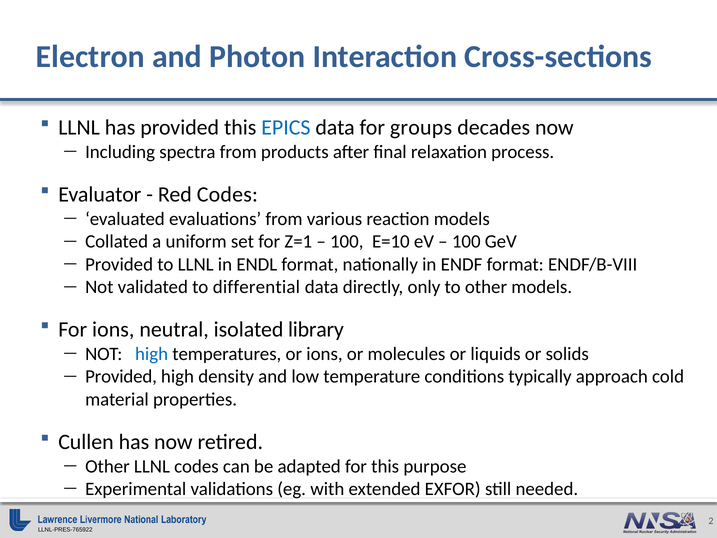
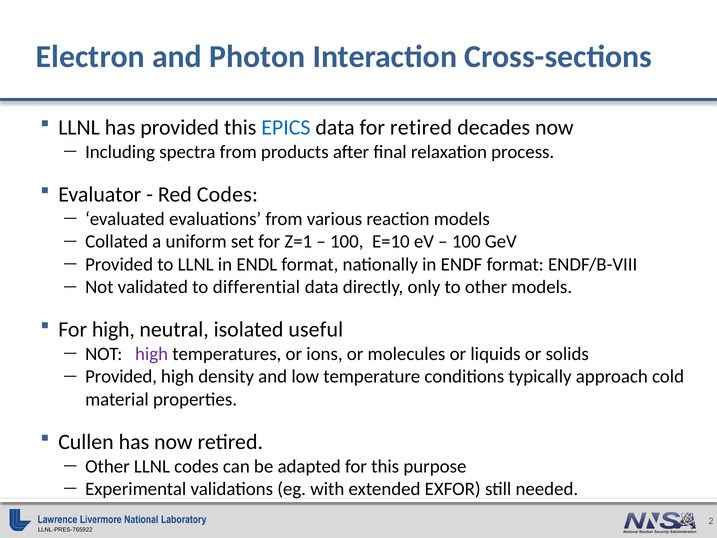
for groups: groups -> retired
For ions: ions -> high
library: library -> useful
high at (152, 354) colour: blue -> purple
